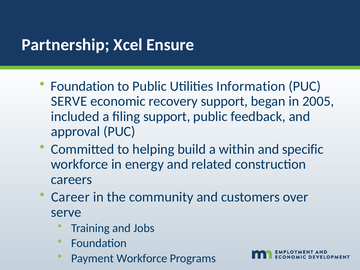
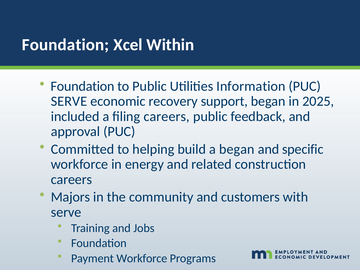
Partnership at (66, 45): Partnership -> Foundation
Ensure: Ensure -> Within
2005: 2005 -> 2025
filing support: support -> careers
a within: within -> began
Career: Career -> Majors
over: over -> with
